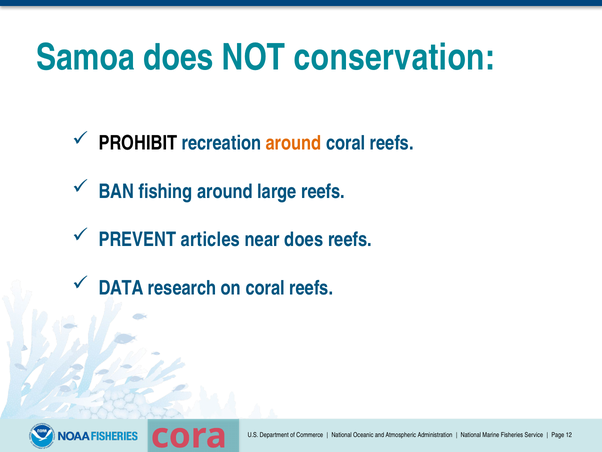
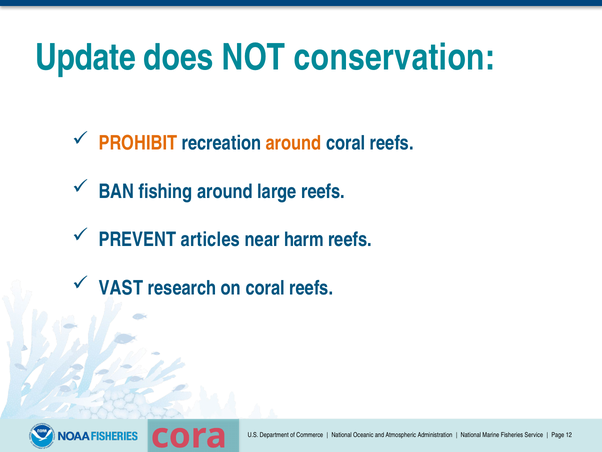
Samoa: Samoa -> Update
PROHIBIT colour: black -> orange
near does: does -> harm
DATA: DATA -> VAST
